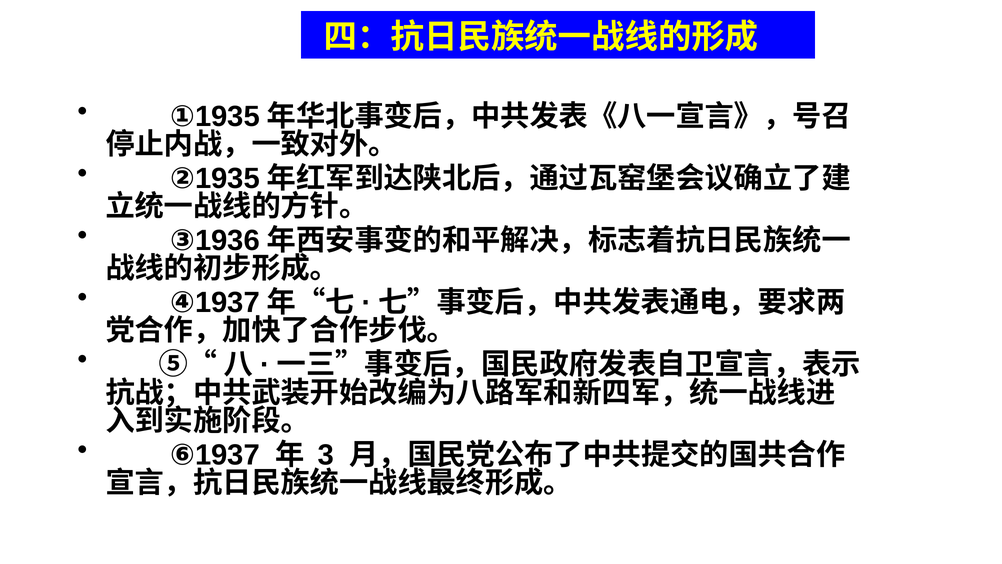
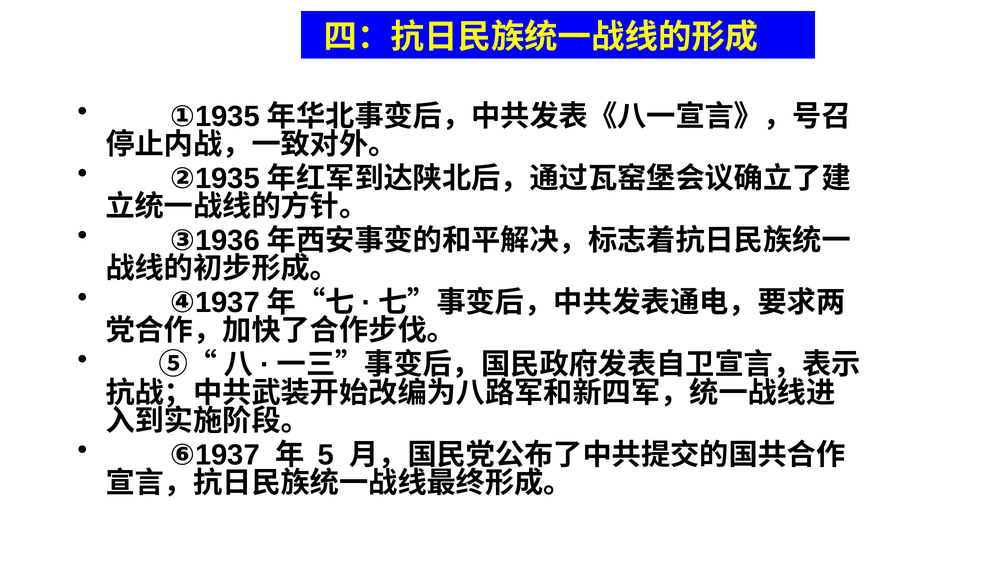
3: 3 -> 5
